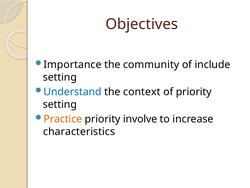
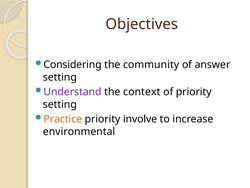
Importance: Importance -> Considering
include: include -> answer
Understand colour: blue -> purple
characteristics: characteristics -> environmental
